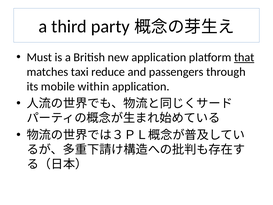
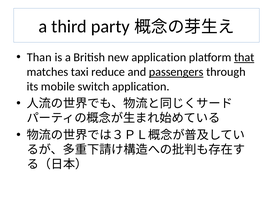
Must: Must -> Than
passengers underline: none -> present
within: within -> switch
